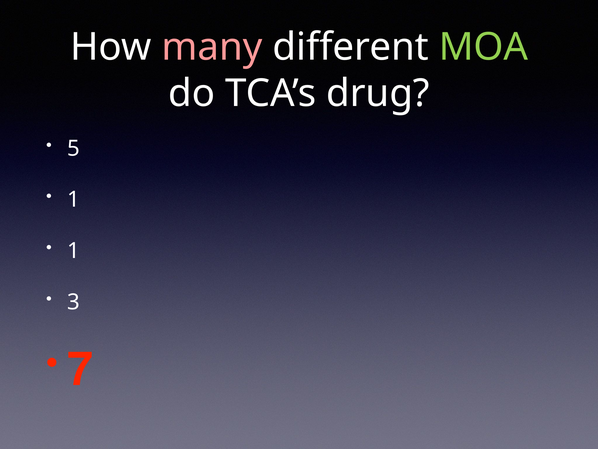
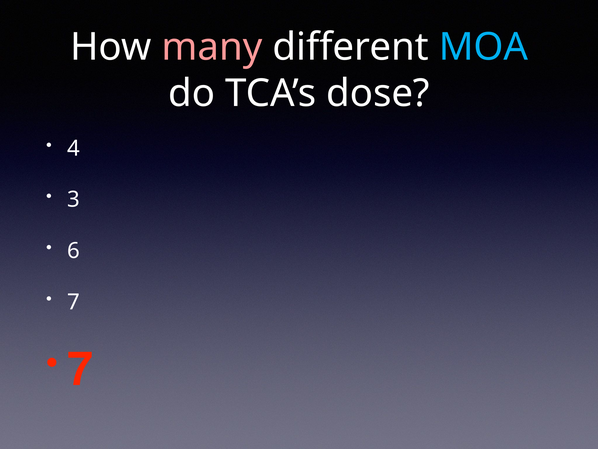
MOA colour: light green -> light blue
drug: drug -> dose
5: 5 -> 4
1 at (74, 199): 1 -> 3
1 at (74, 251): 1 -> 6
3 at (74, 302): 3 -> 7
